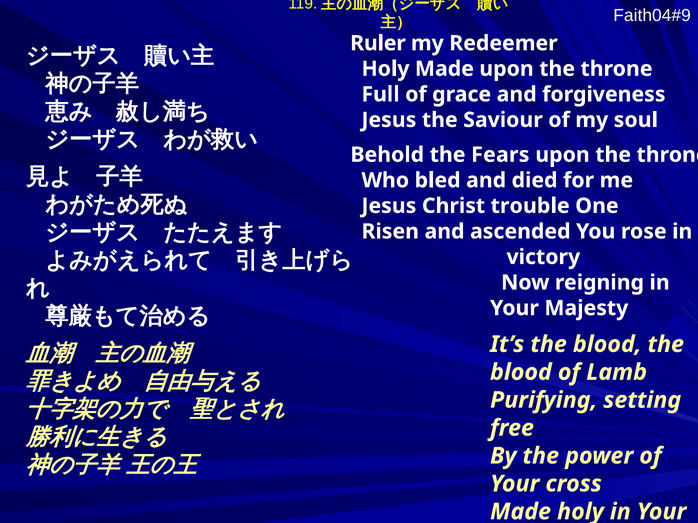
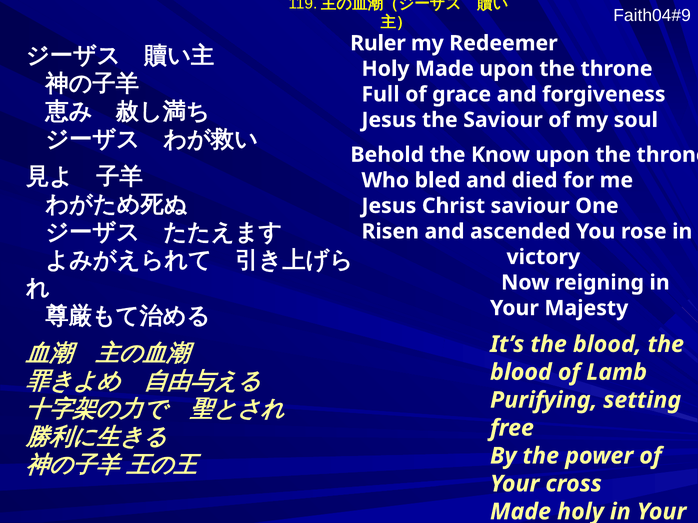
Fears: Fears -> Know
Christ trouble: trouble -> saviour
